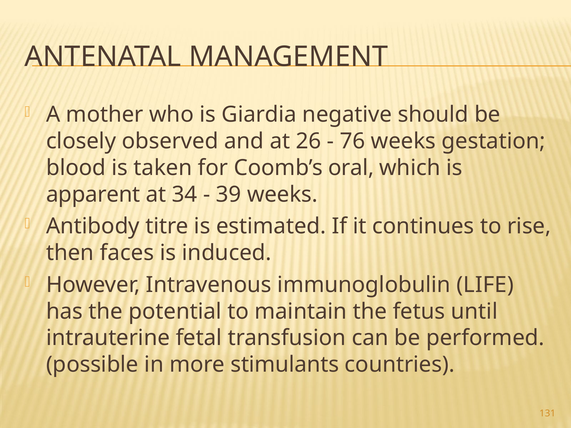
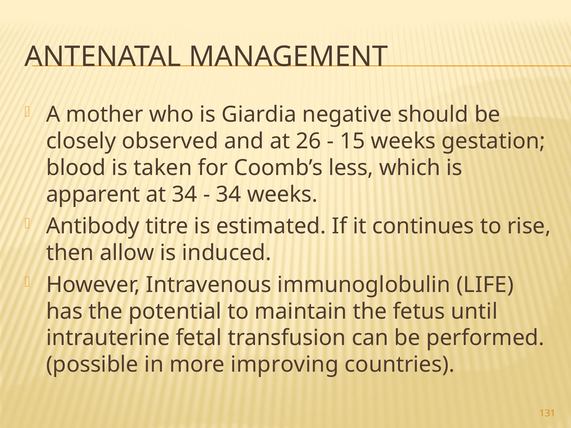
76: 76 -> 15
oral: oral -> less
39 at (229, 195): 39 -> 34
faces: faces -> allow
stimulants: stimulants -> improving
